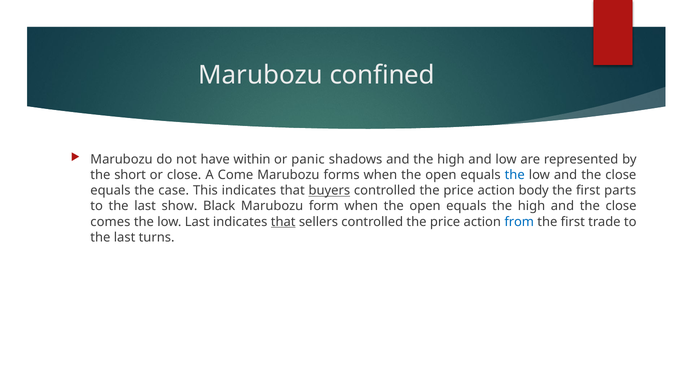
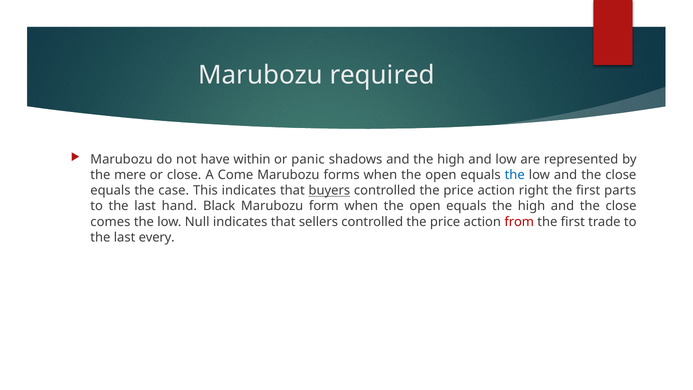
confined: confined -> required
short: short -> mere
body: body -> right
show: show -> hand
low Last: Last -> Null
that at (283, 222) underline: present -> none
from colour: blue -> red
turns: turns -> every
